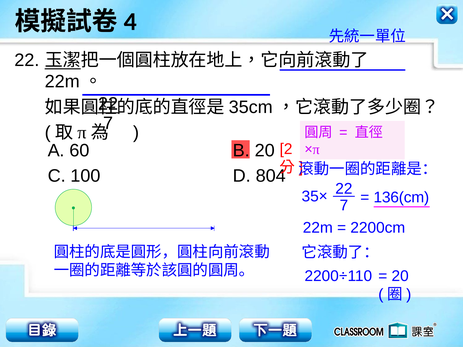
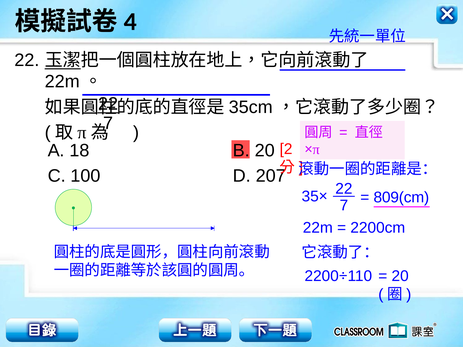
60: 60 -> 18
804: 804 -> 207
136(cm: 136(cm -> 809(cm
